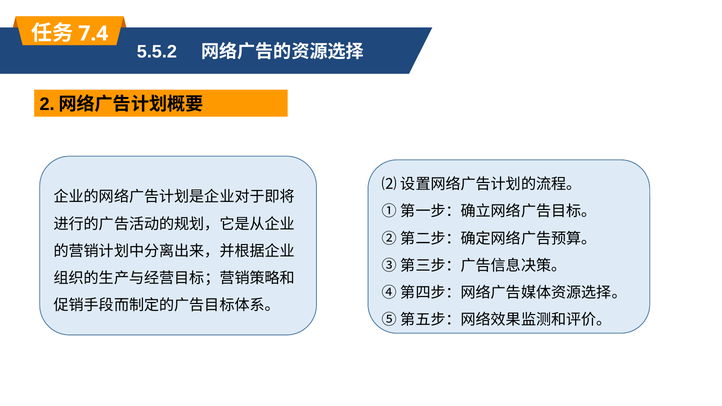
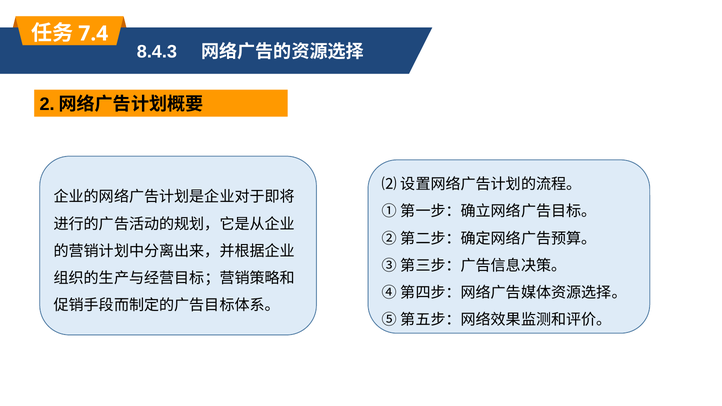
5.5.2: 5.5.2 -> 8.4.3
